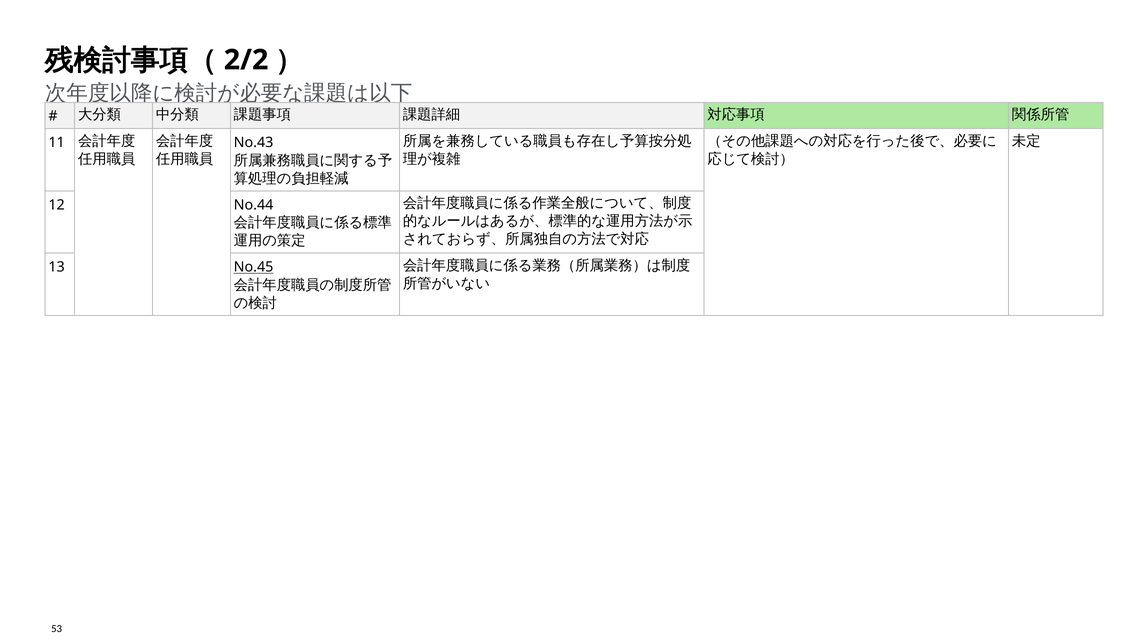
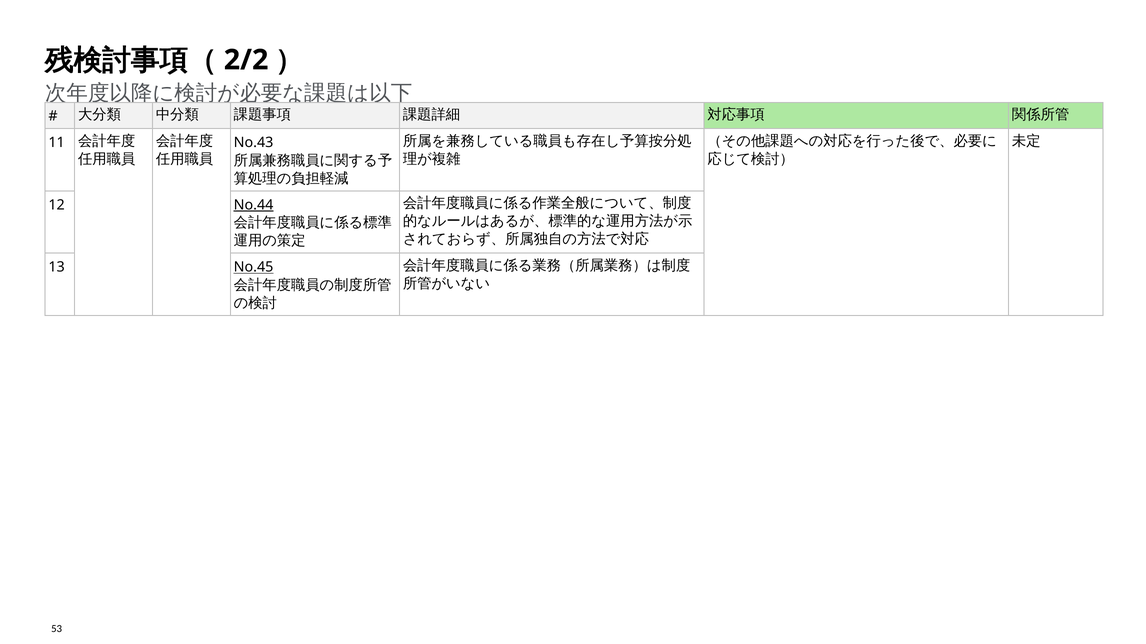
No.44 underline: none -> present
